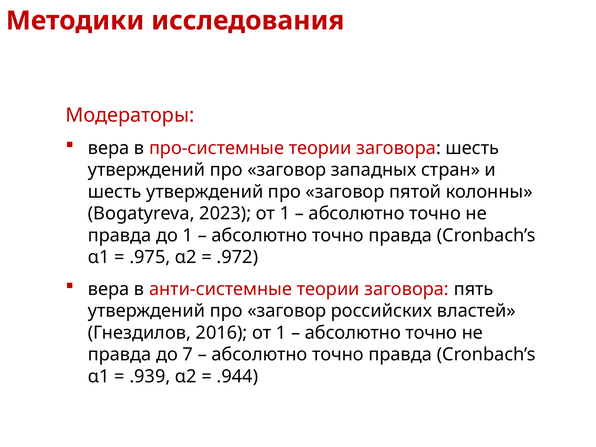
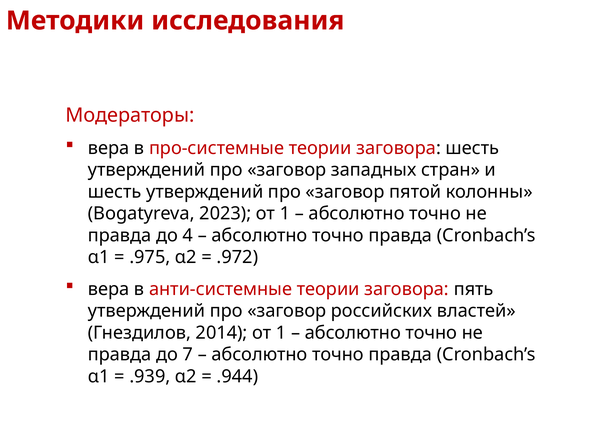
до 1: 1 -> 4
2016: 2016 -> 2014
